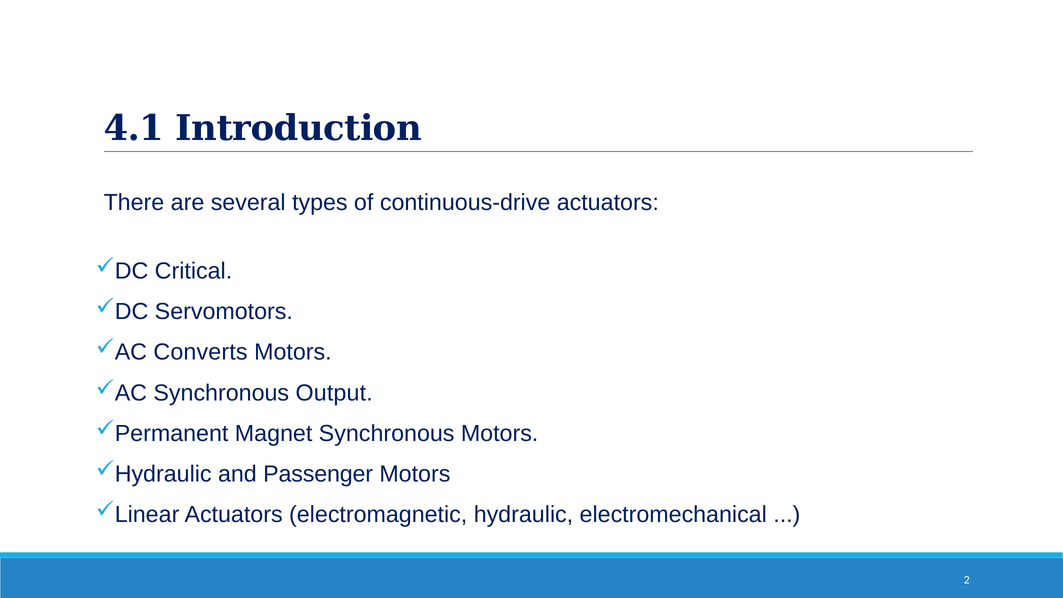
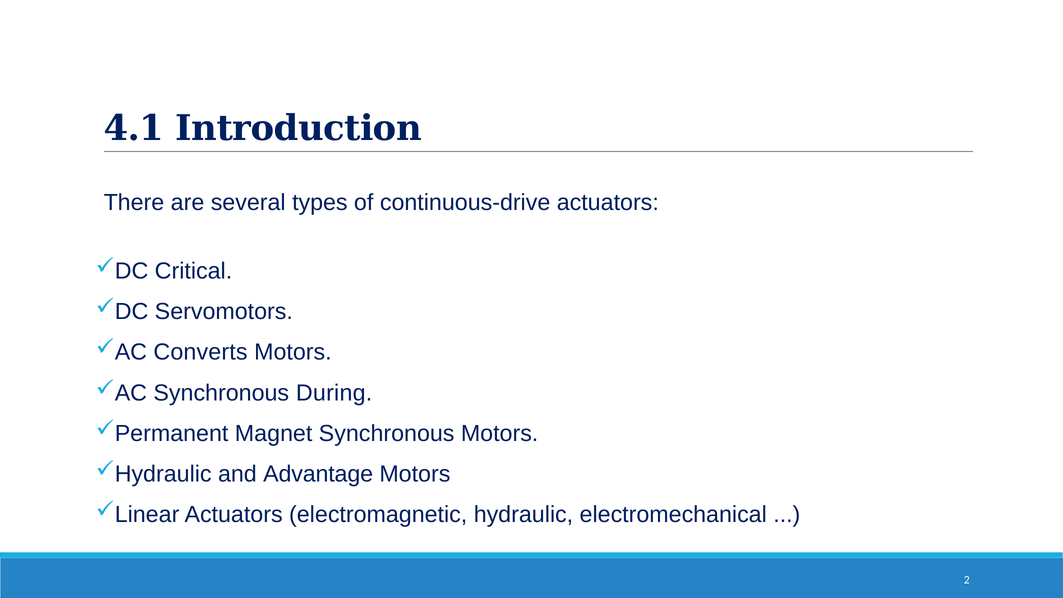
Output: Output -> During
Passenger: Passenger -> Advantage
